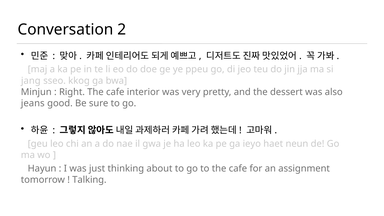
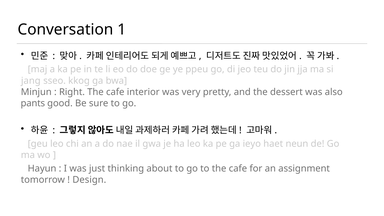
2: 2 -> 1
jeans: jeans -> pants
Talking: Talking -> Design
